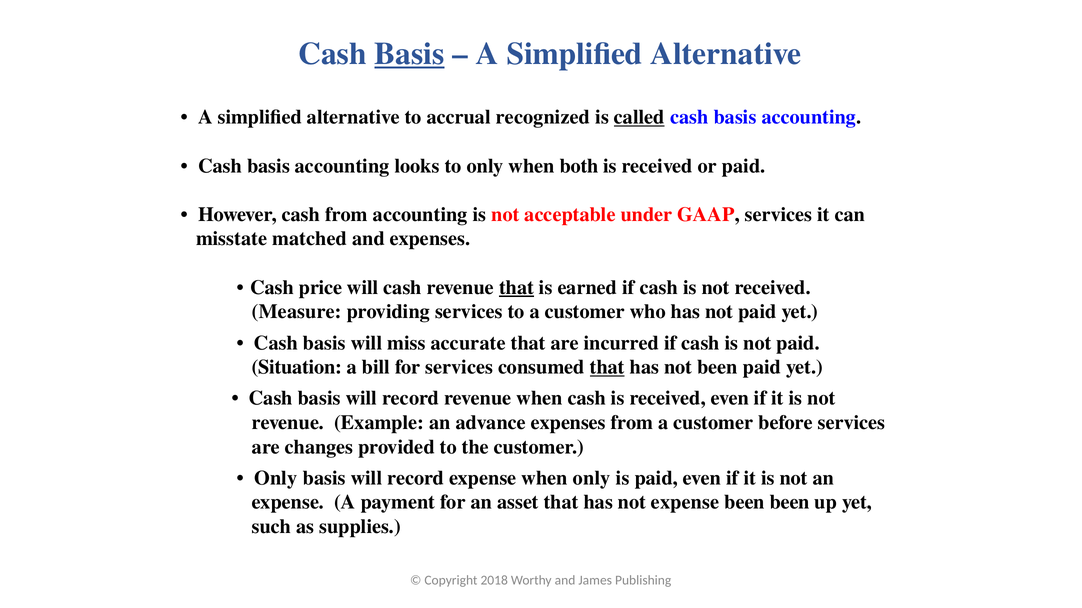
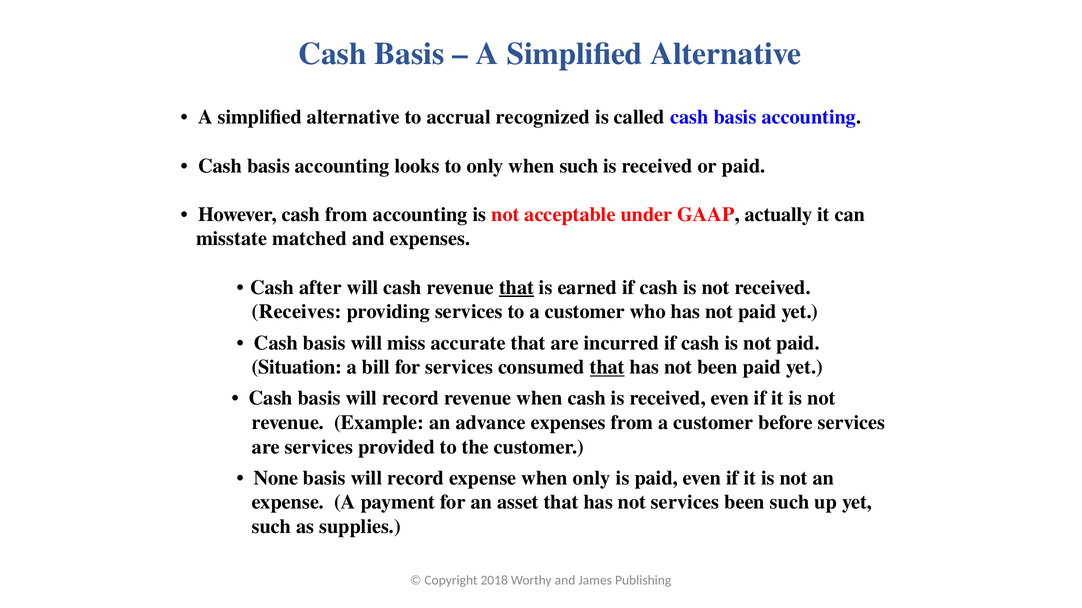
Basis at (409, 54) underline: present -> none
called underline: present -> none
when both: both -> such
GAAP services: services -> actually
price: price -> after
Measure: Measure -> Receives
are changes: changes -> services
Only at (276, 478): Only -> None
not expense: expense -> services
been been: been -> such
